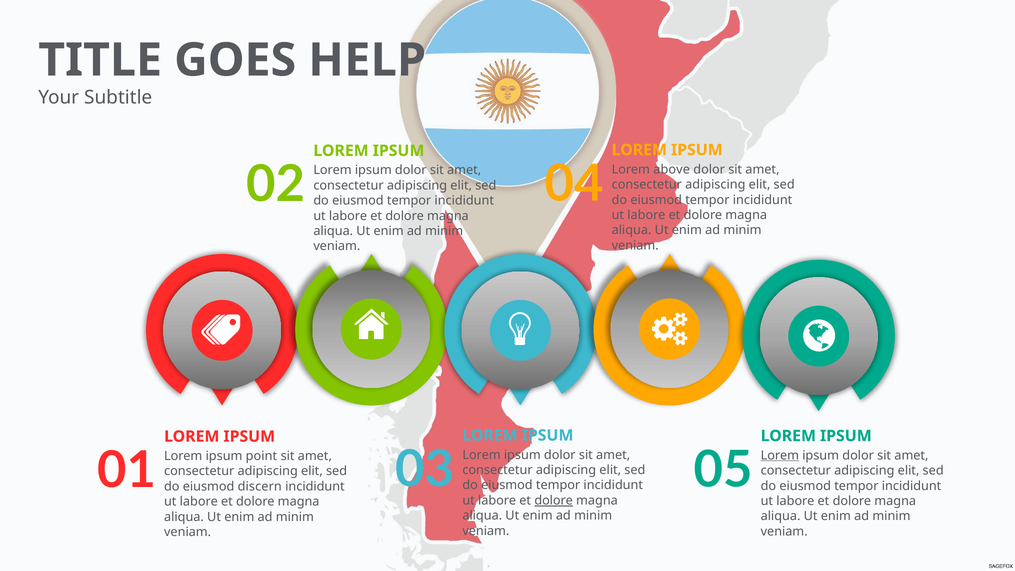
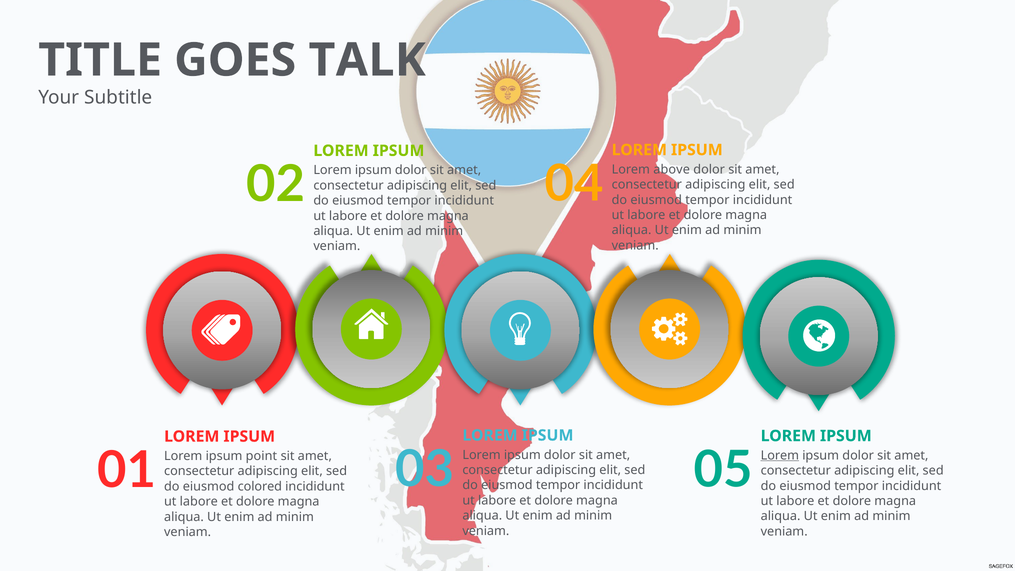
HELP: HELP -> TALK
discern: discern -> colored
dolore at (554, 500) underline: present -> none
